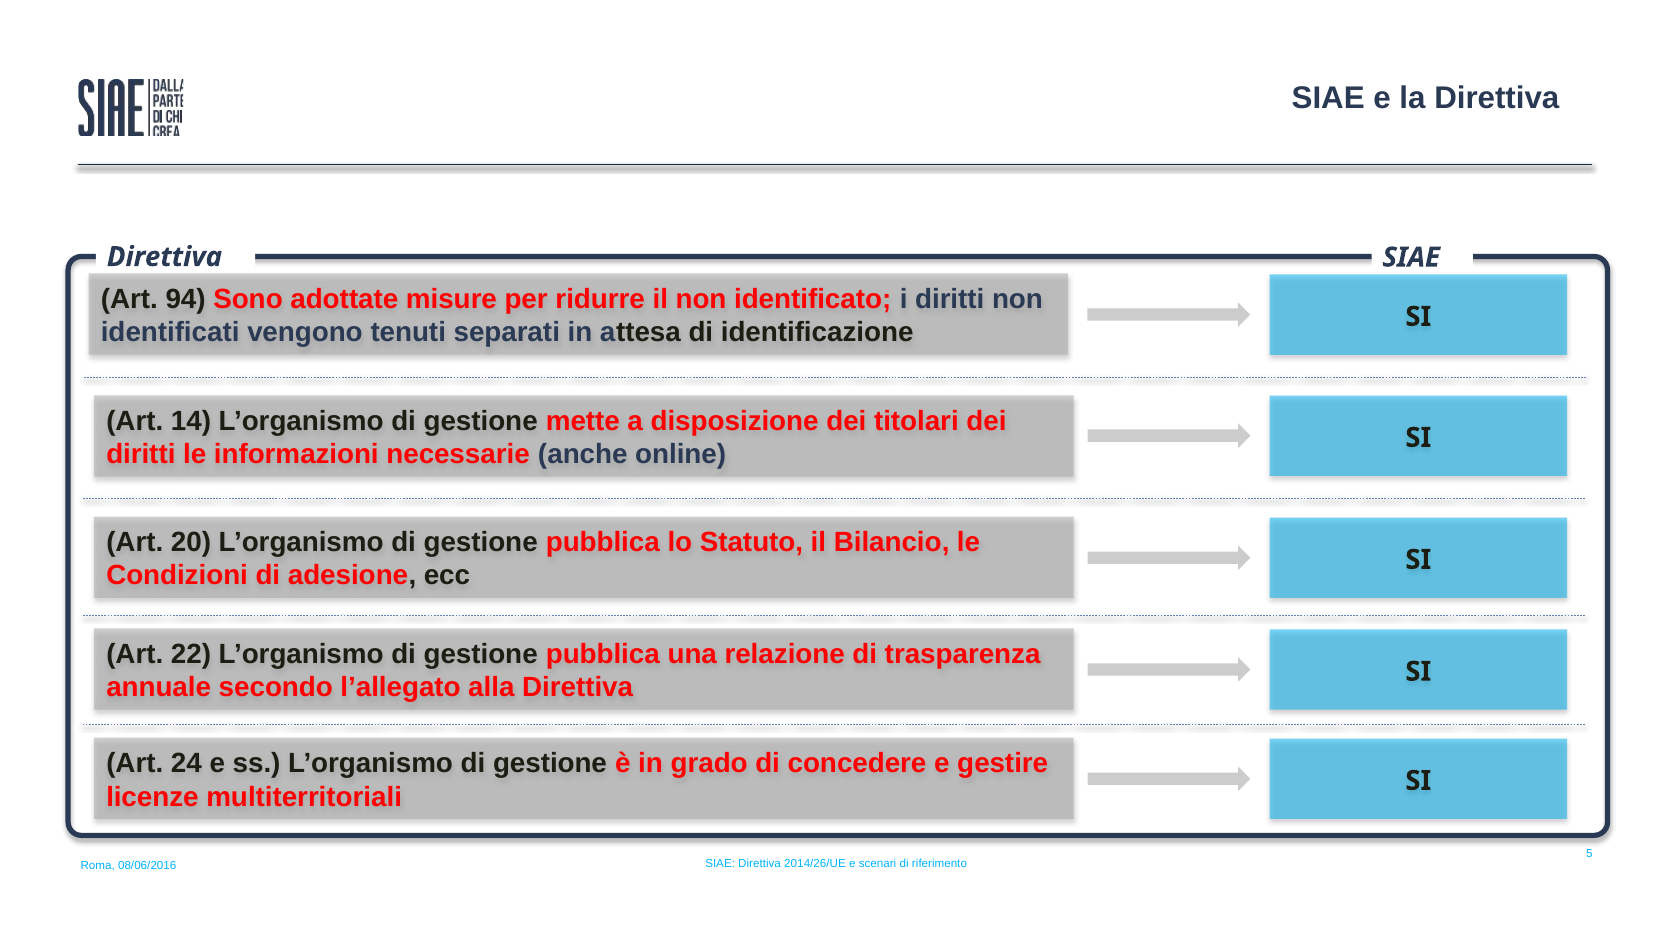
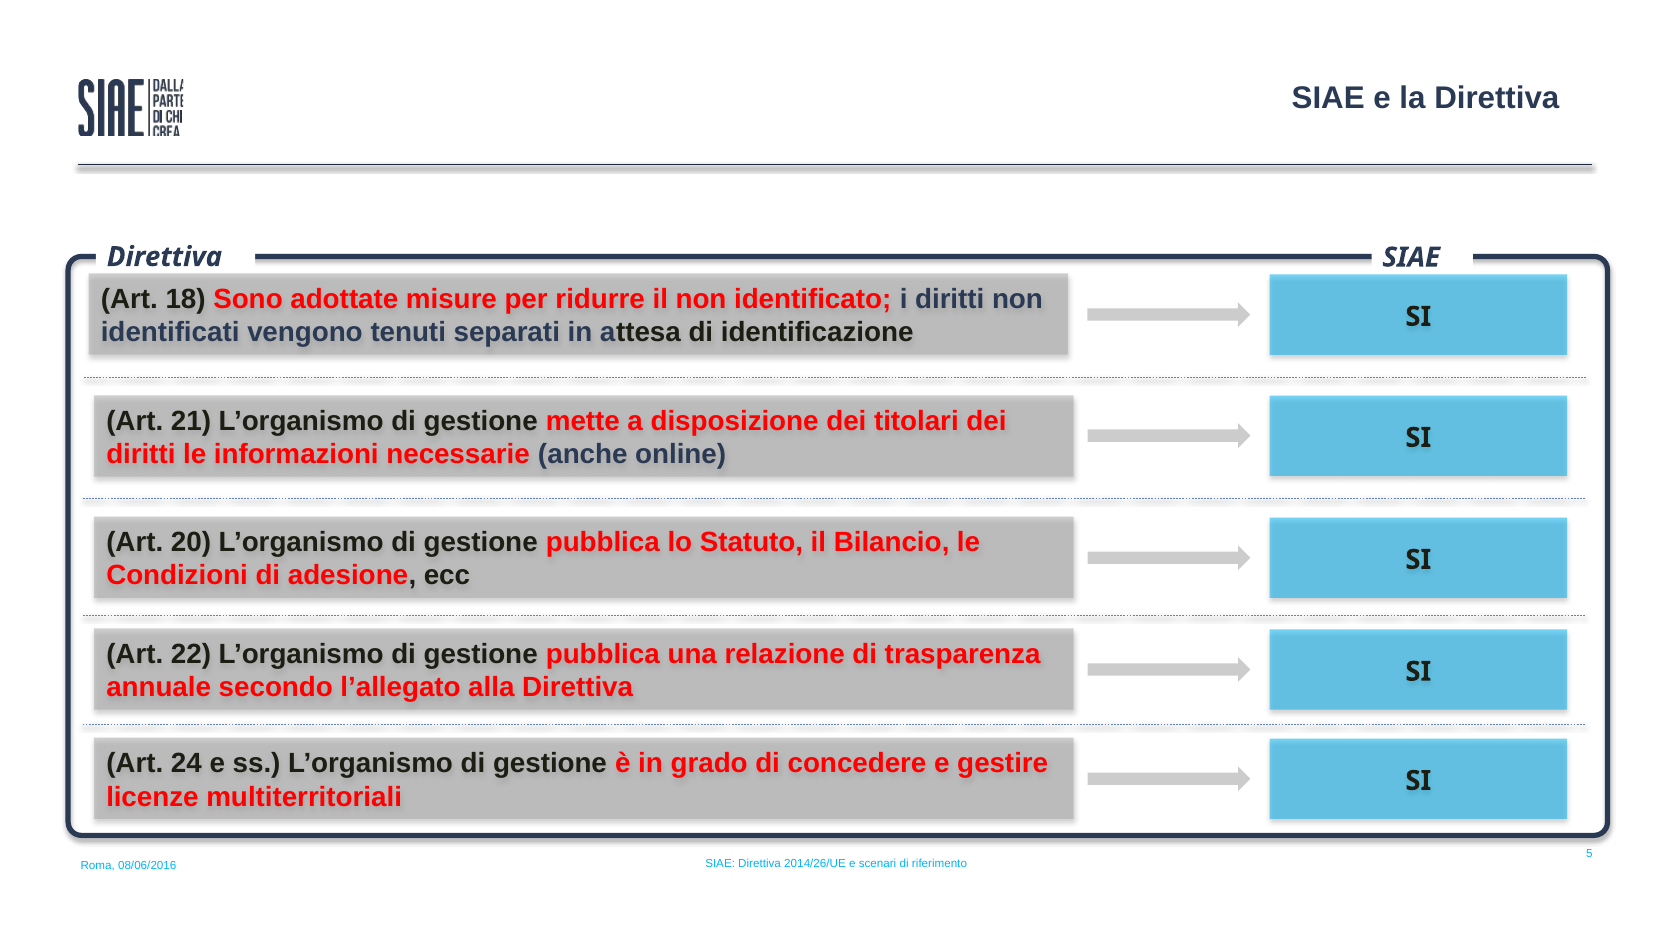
94: 94 -> 18
14: 14 -> 21
